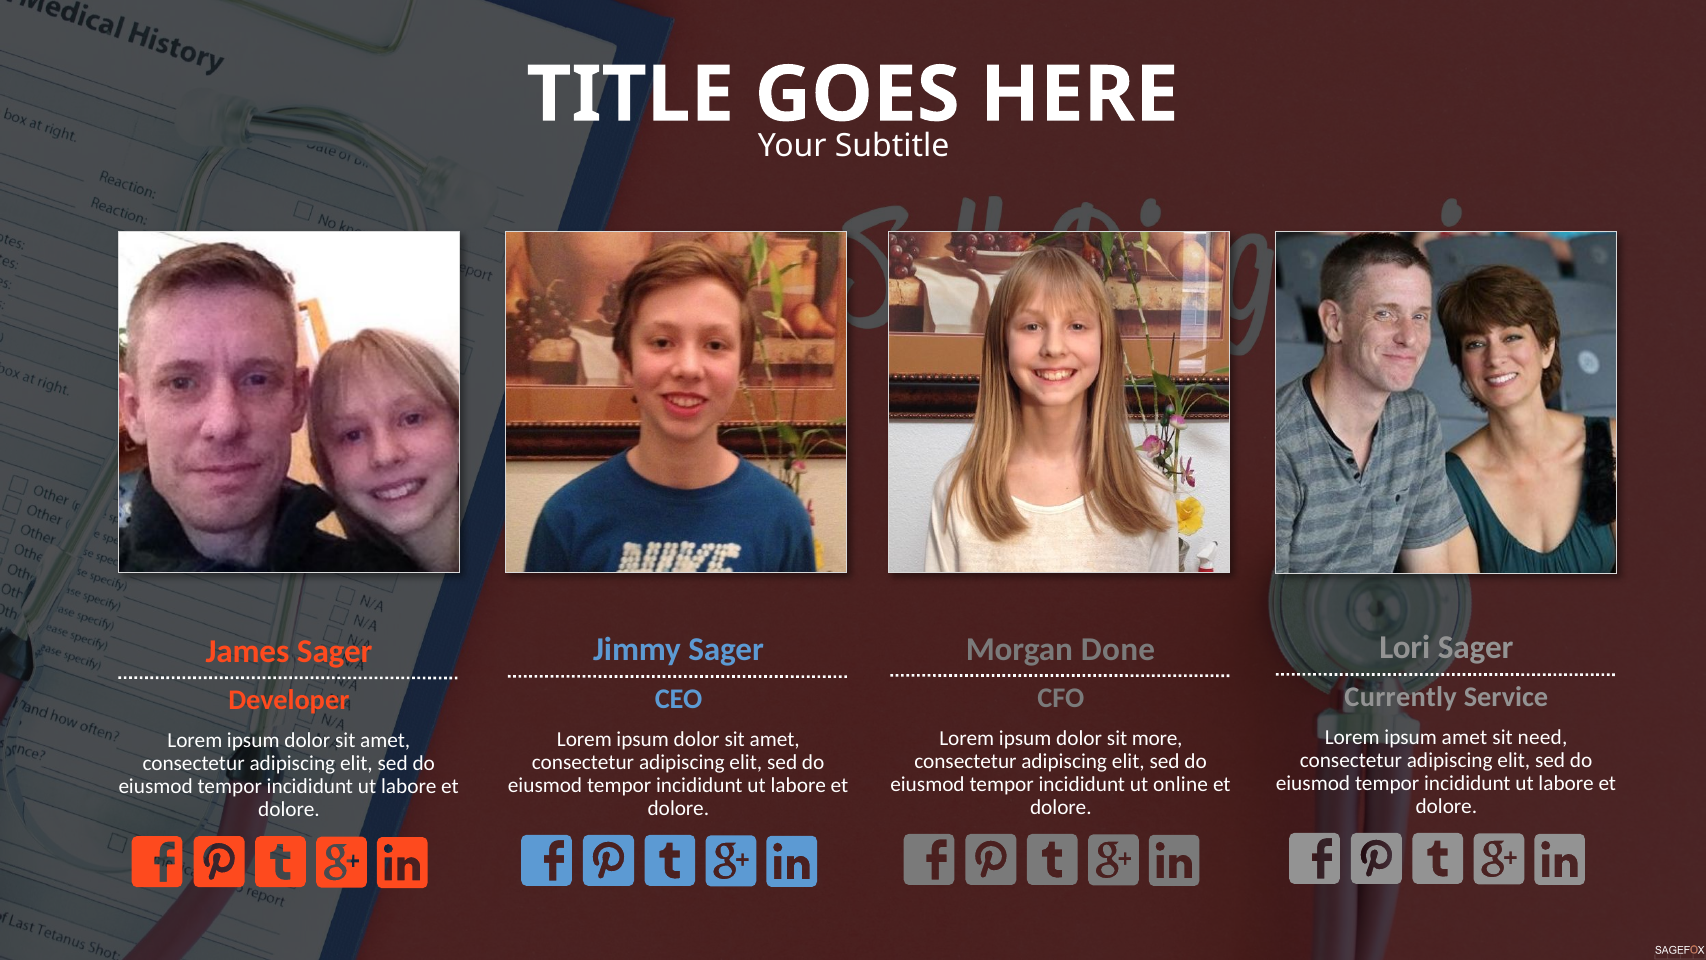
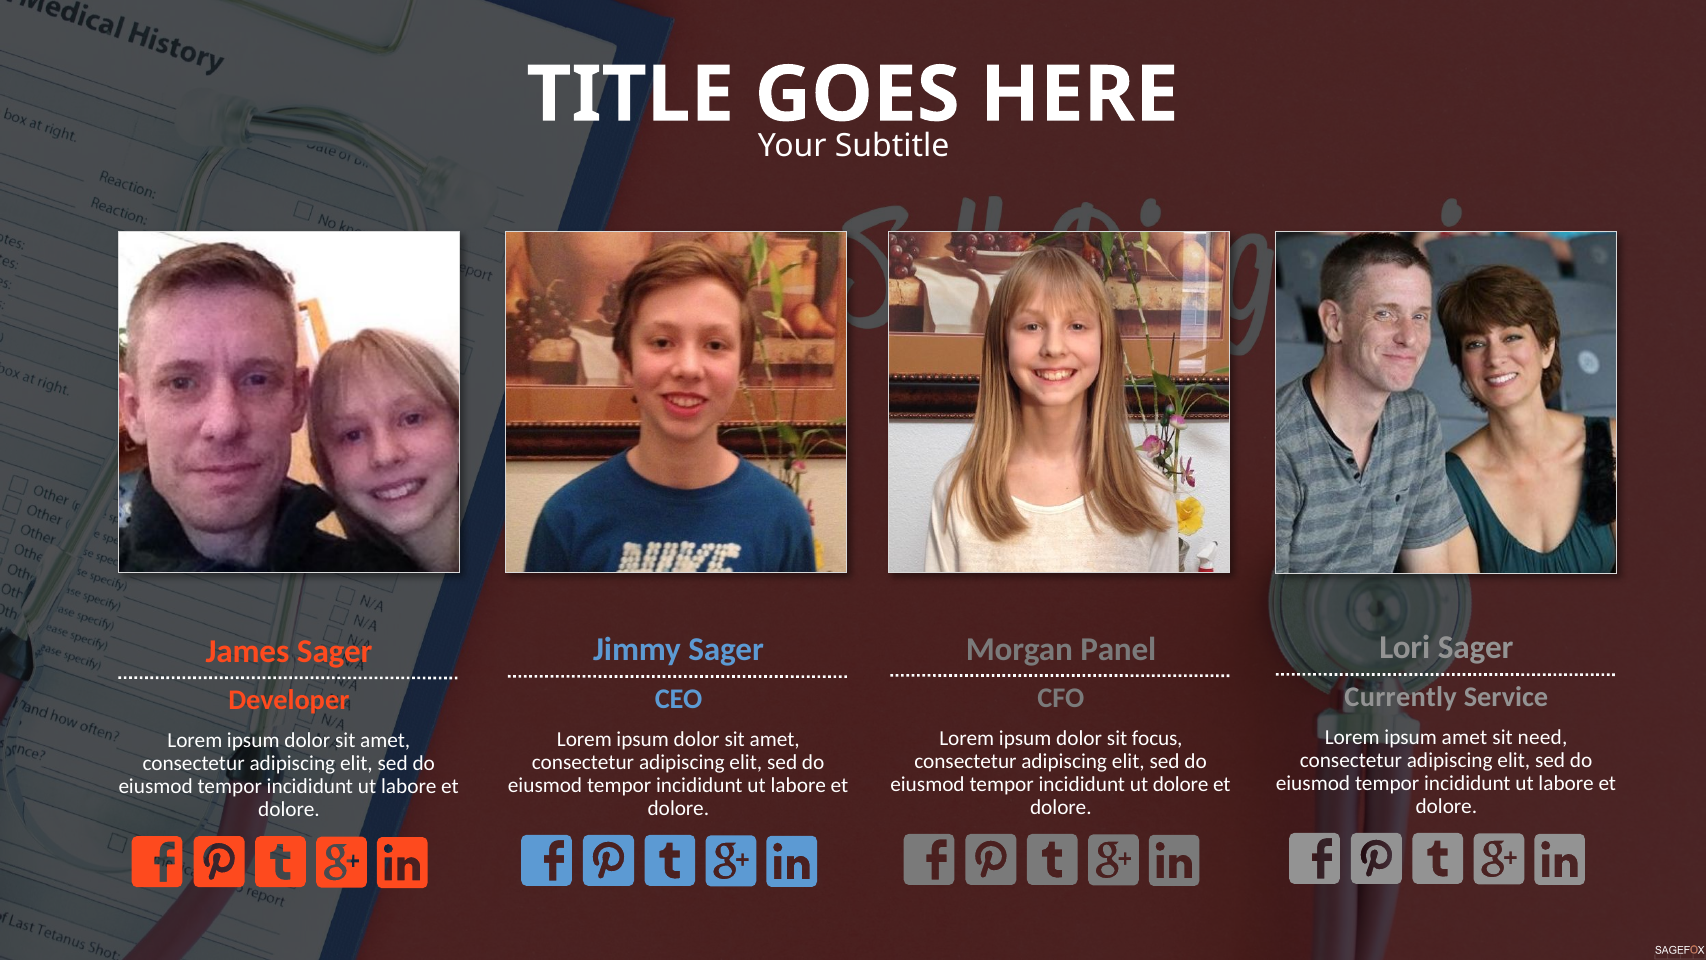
Done: Done -> Panel
more: more -> focus
ut online: online -> dolore
